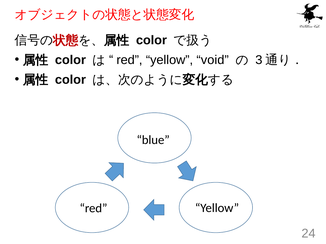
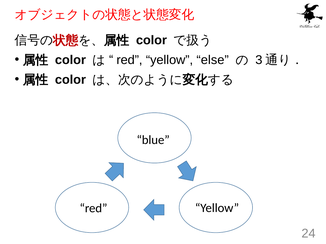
void: void -> else
